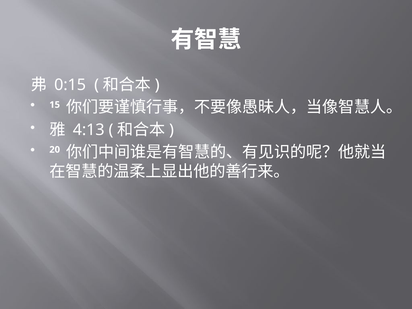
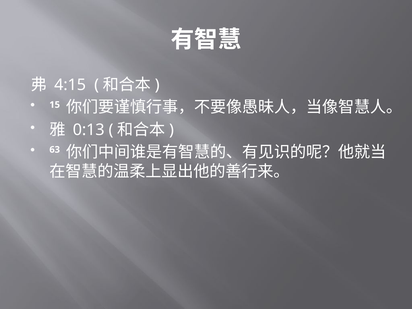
0:15: 0:15 -> 4:15
4:13: 4:13 -> 0:13
20: 20 -> 63
